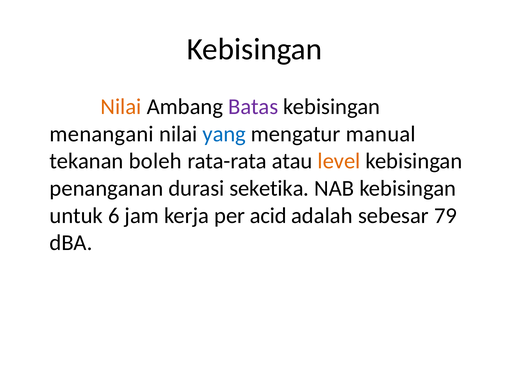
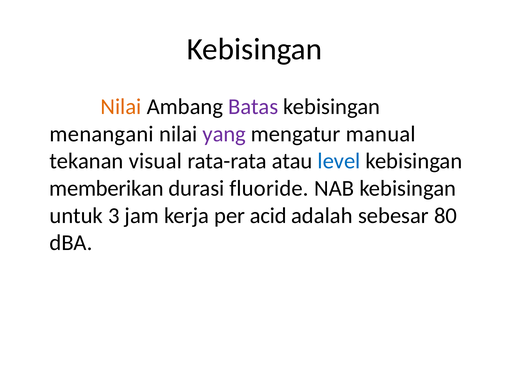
yang colour: blue -> purple
boleh: boleh -> visual
level colour: orange -> blue
penanganan: penanganan -> memberikan
seketika: seketika -> fluoride
6: 6 -> 3
79: 79 -> 80
